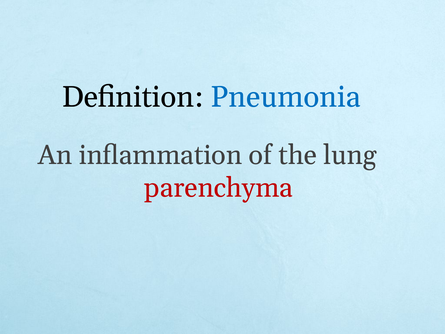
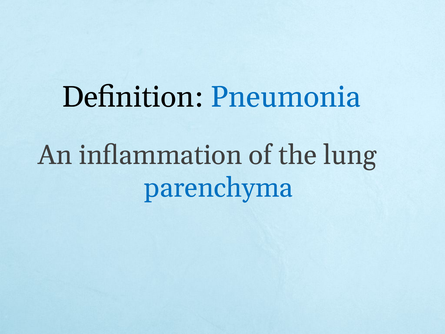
parenchyma colour: red -> blue
